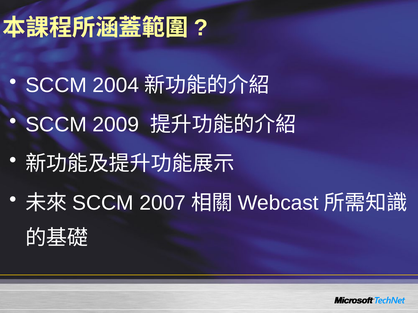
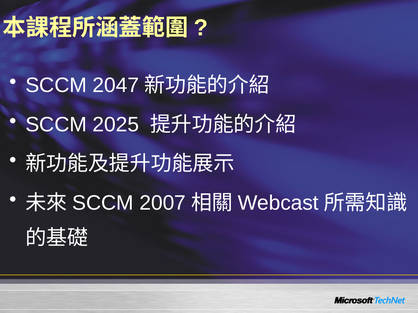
2004: 2004 -> 2047
2009: 2009 -> 2025
